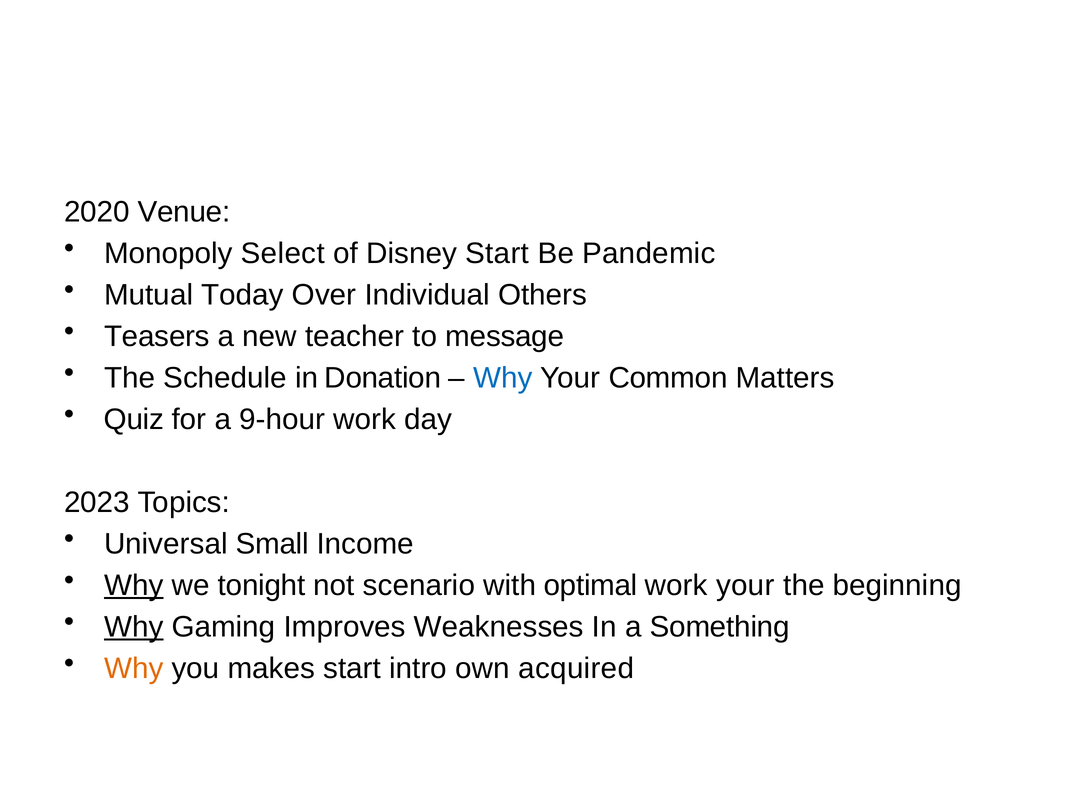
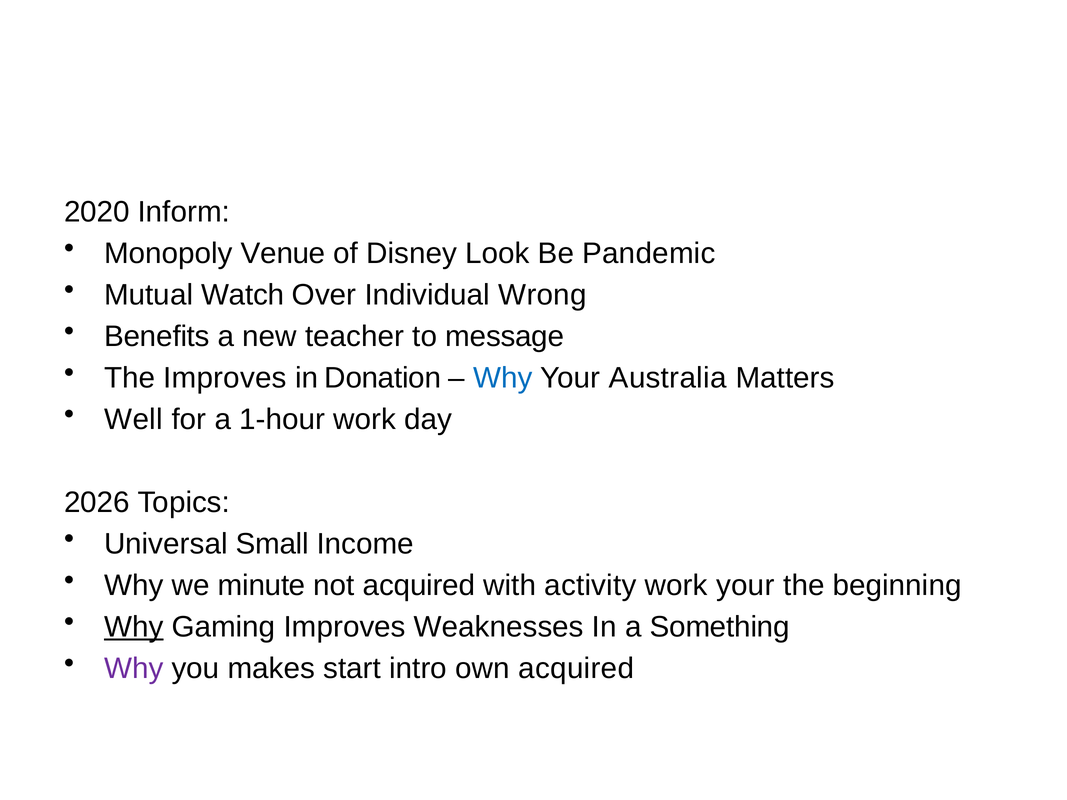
Venue: Venue -> Inform
Select: Select -> Venue
Disney Start: Start -> Look
Today: Today -> Watch
Others: Others -> Wrong
Teasers: Teasers -> Benefits
The Schedule: Schedule -> Improves
Common: Common -> Australia
Quiz: Quiz -> Well
9-hour: 9-hour -> 1-hour
2023: 2023 -> 2026
Why at (134, 585) underline: present -> none
tonight: tonight -> minute
not scenario: scenario -> acquired
optimal: optimal -> activity
Why at (134, 668) colour: orange -> purple
